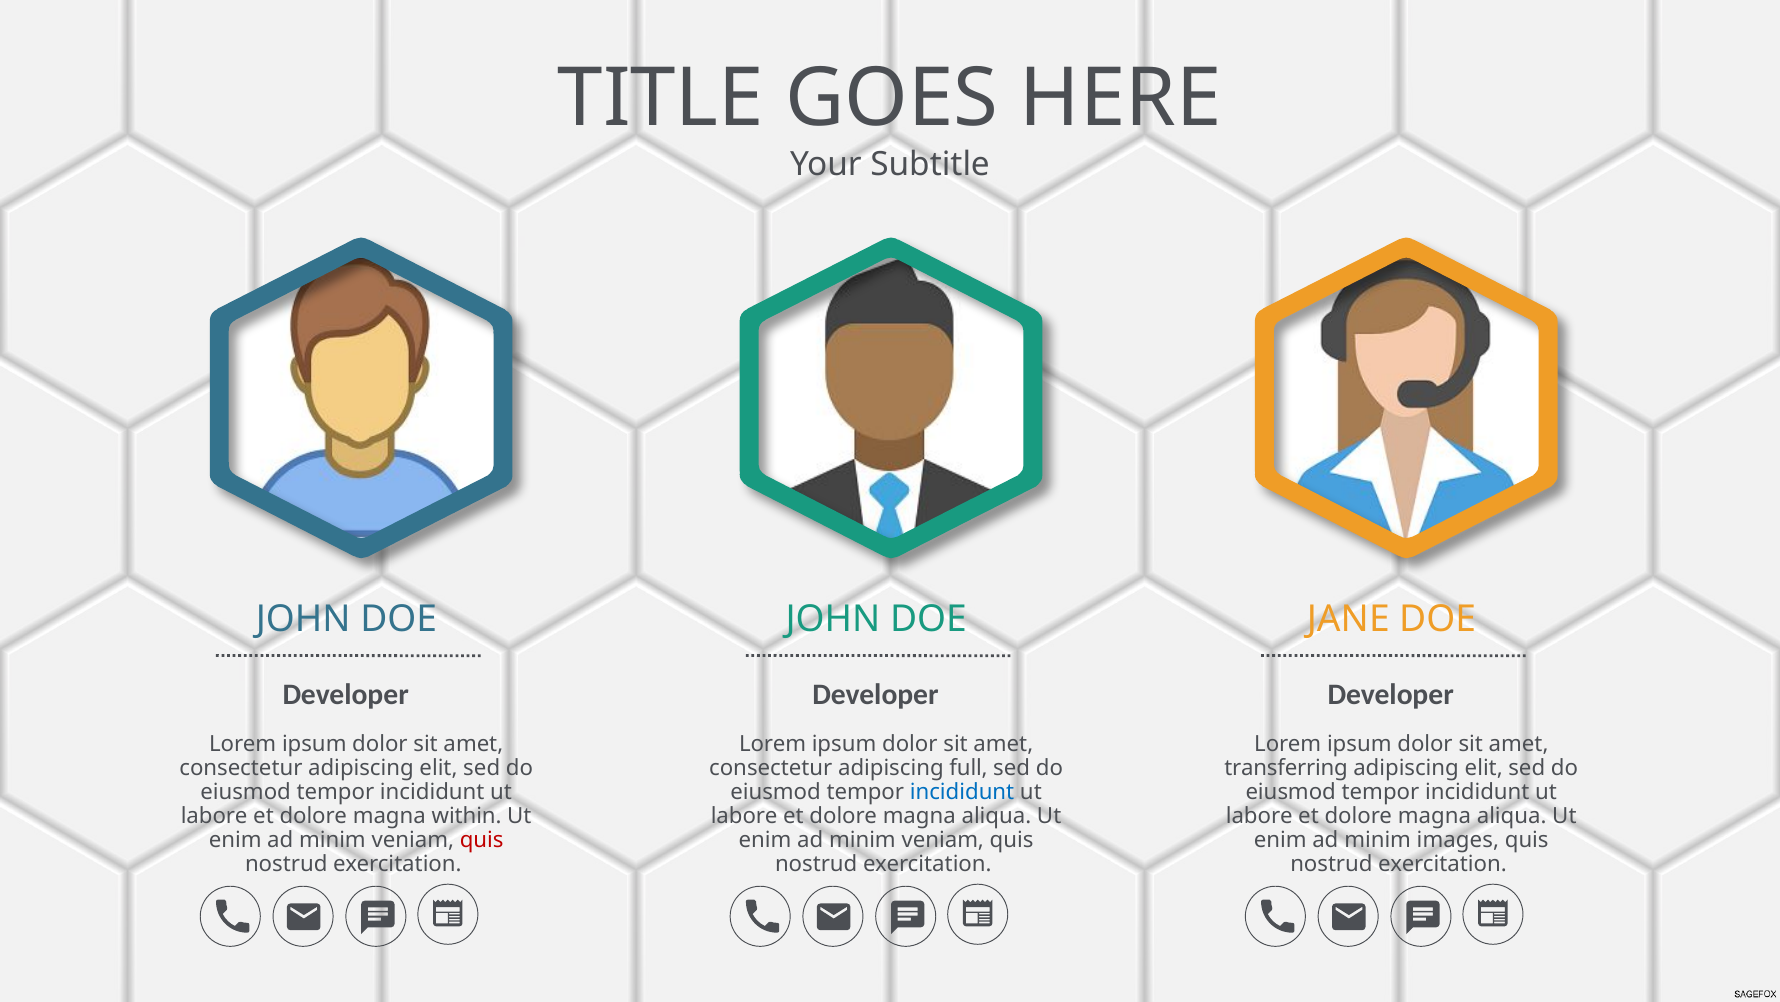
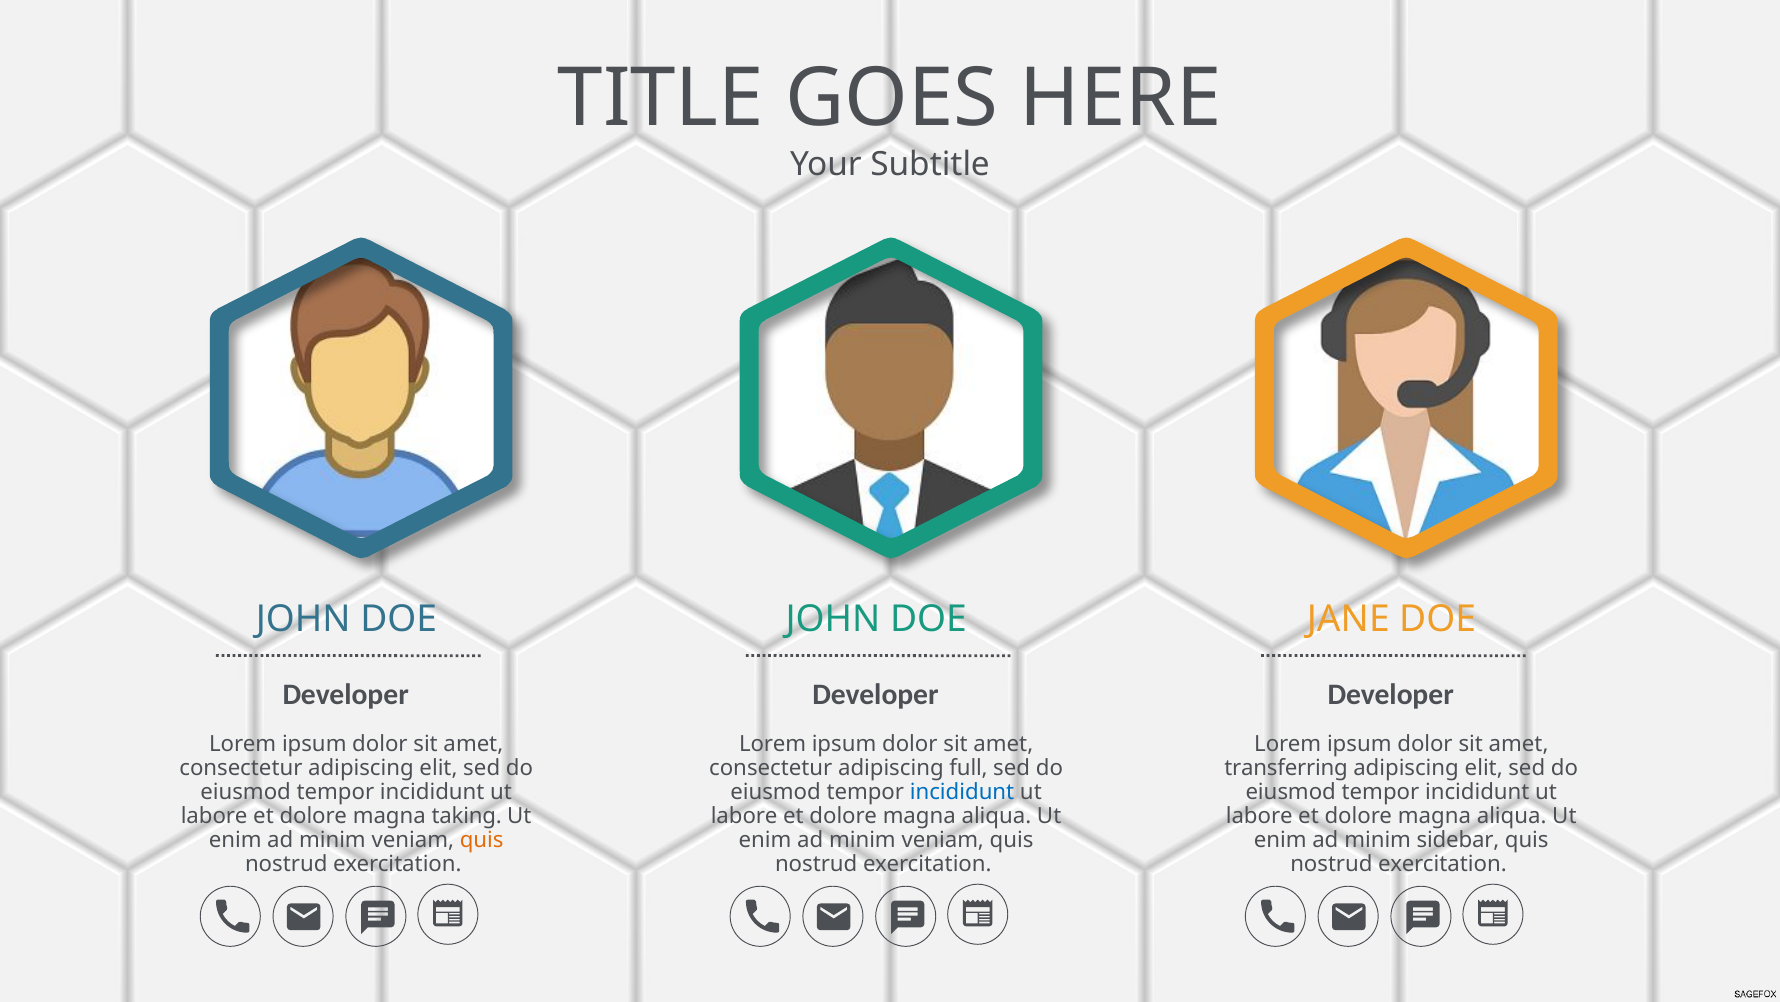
within: within -> taking
quis at (482, 840) colour: red -> orange
images: images -> sidebar
